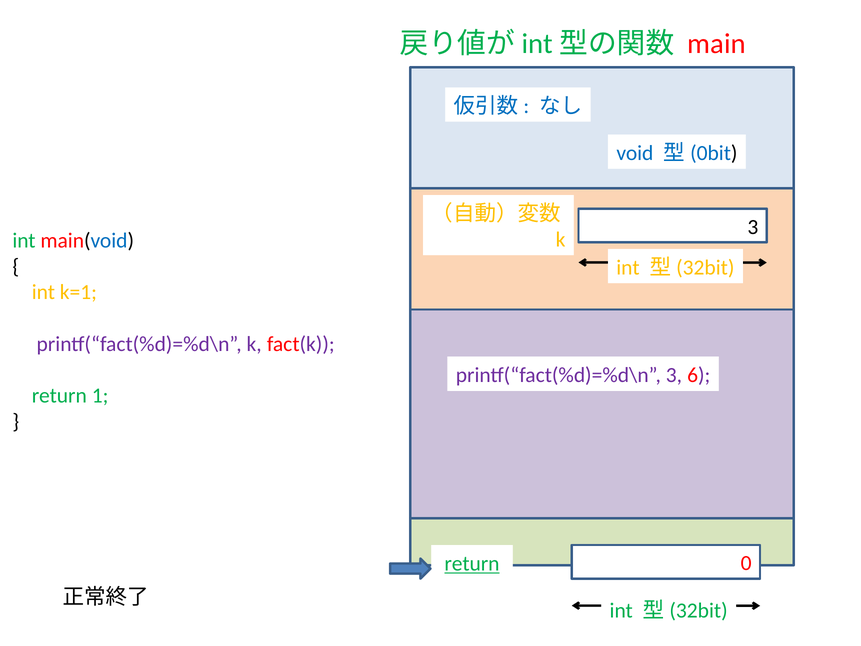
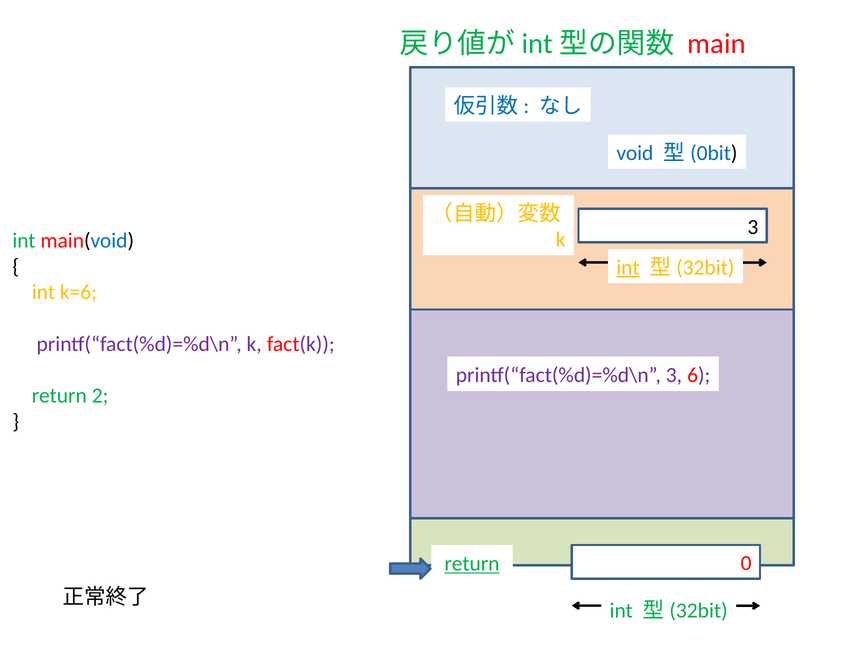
int at (628, 268) underline: none -> present
k=1: k=1 -> k=6
1: 1 -> 2
